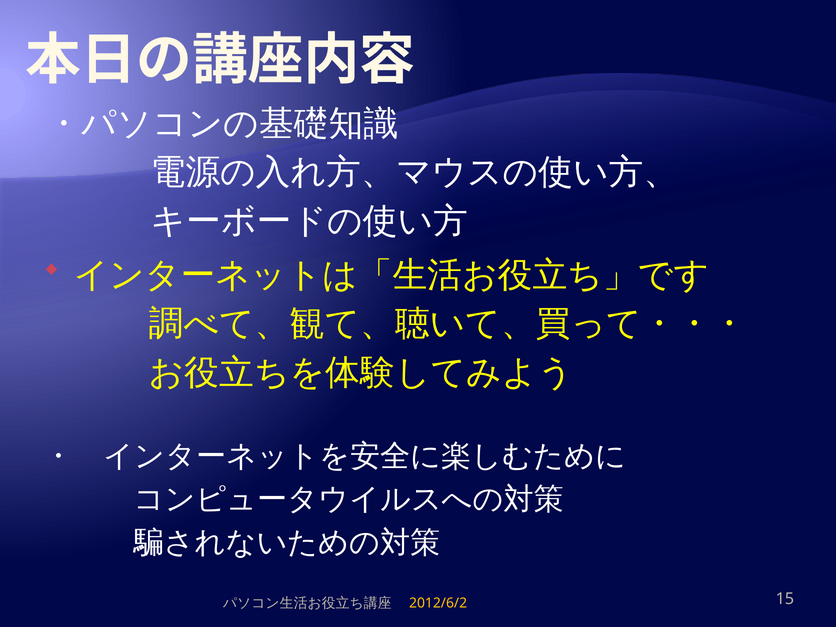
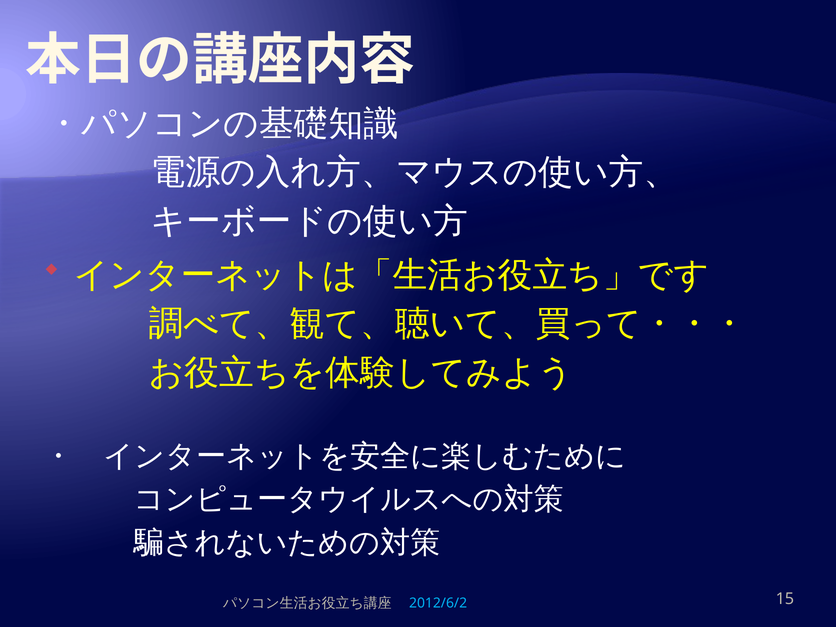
2012/6/2 colour: yellow -> light blue
